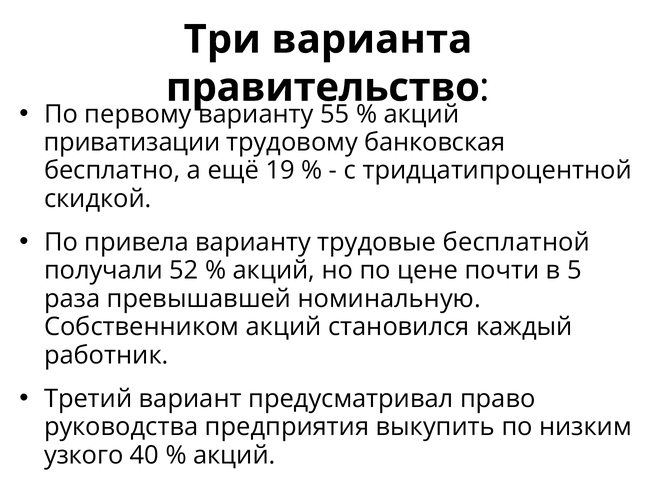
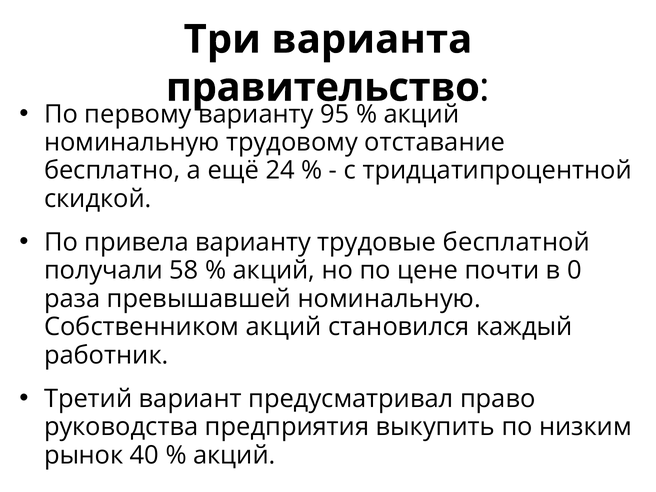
55: 55 -> 95
приватизации at (132, 142): приватизации -> номинальную
банковская: банковская -> отставание
19: 19 -> 24
52: 52 -> 58
5: 5 -> 0
узкого: узкого -> рынок
